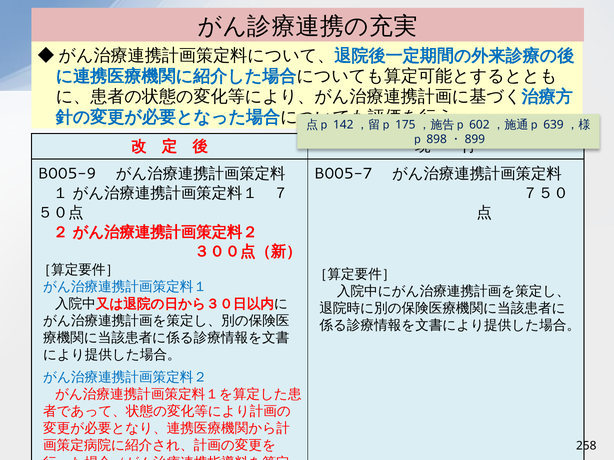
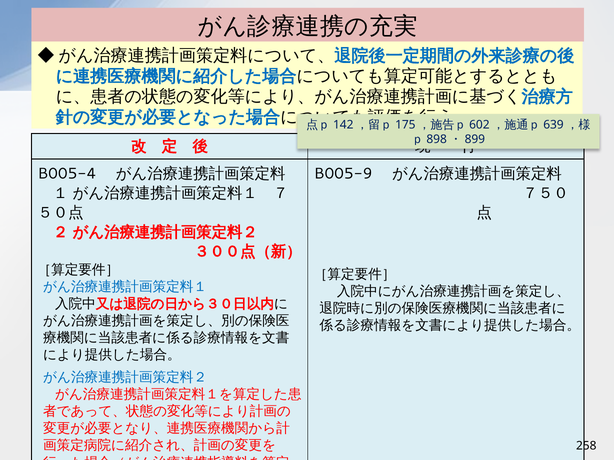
B005-9: B005-9 -> B005-4
B005-7: B005-7 -> B005-9
